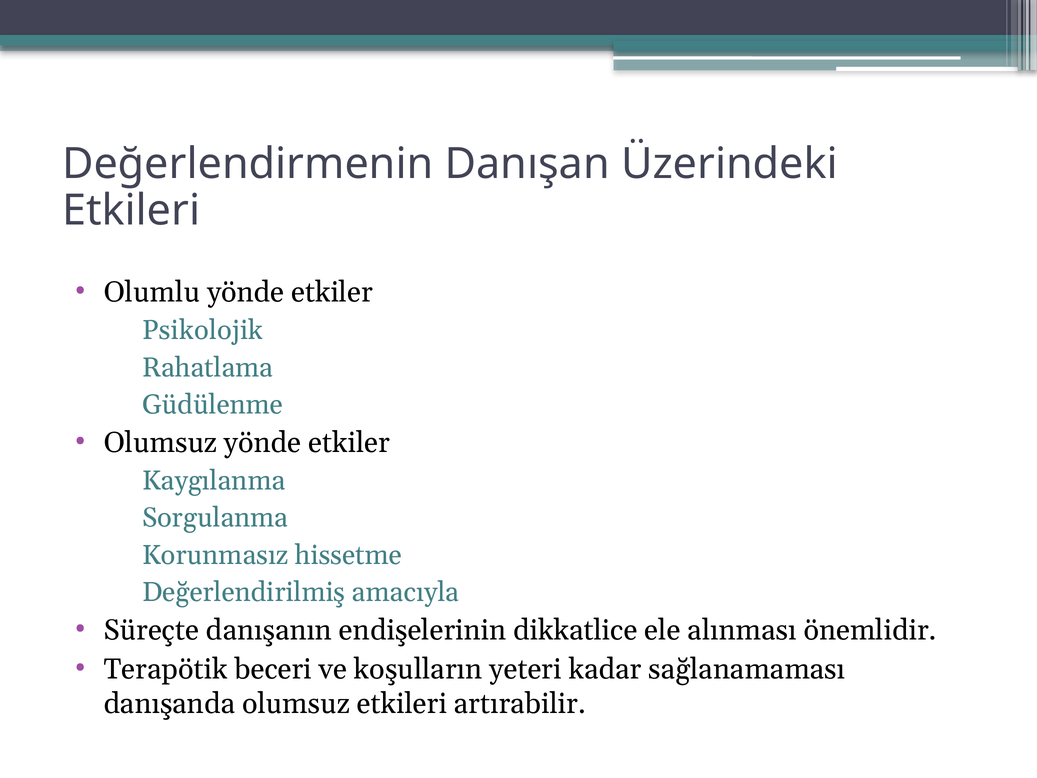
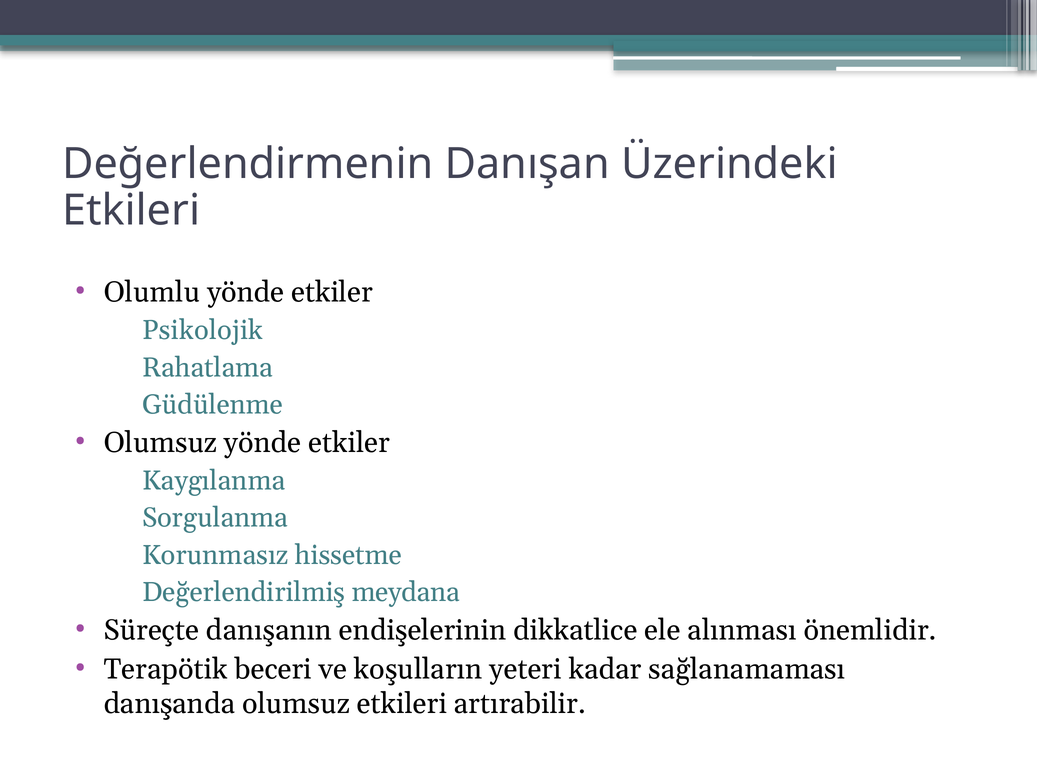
amacıyla: amacıyla -> meydana
